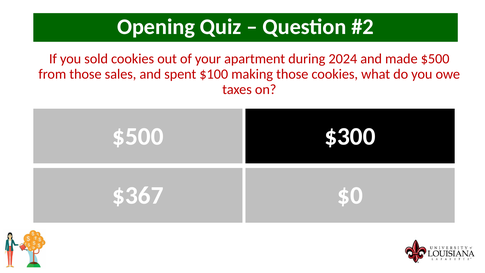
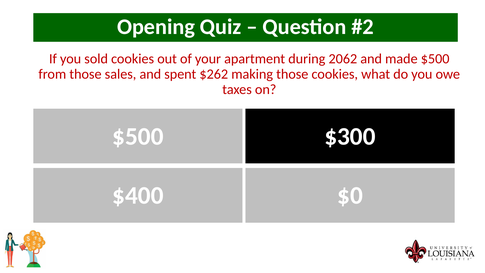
2024: 2024 -> 2062
$100: $100 -> $262
$367: $367 -> $400
